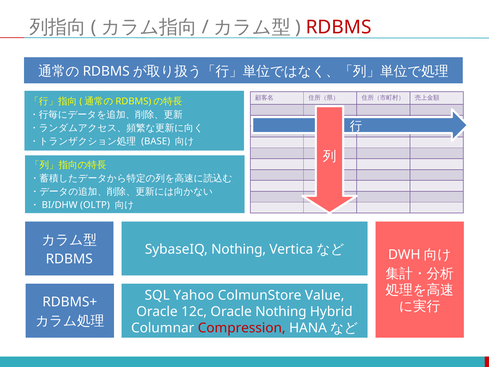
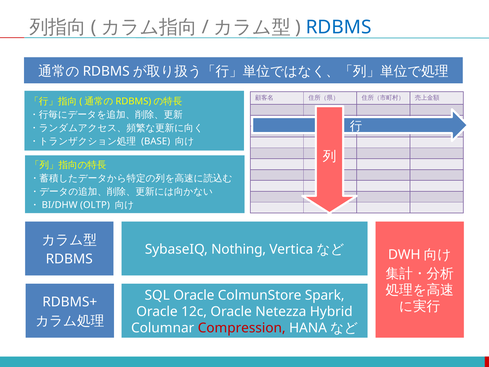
RDBMS at (339, 27) colour: red -> blue
SQL Yahoo: Yahoo -> Oracle
Value: Value -> Spark
Oracle Nothing: Nothing -> Netezza
